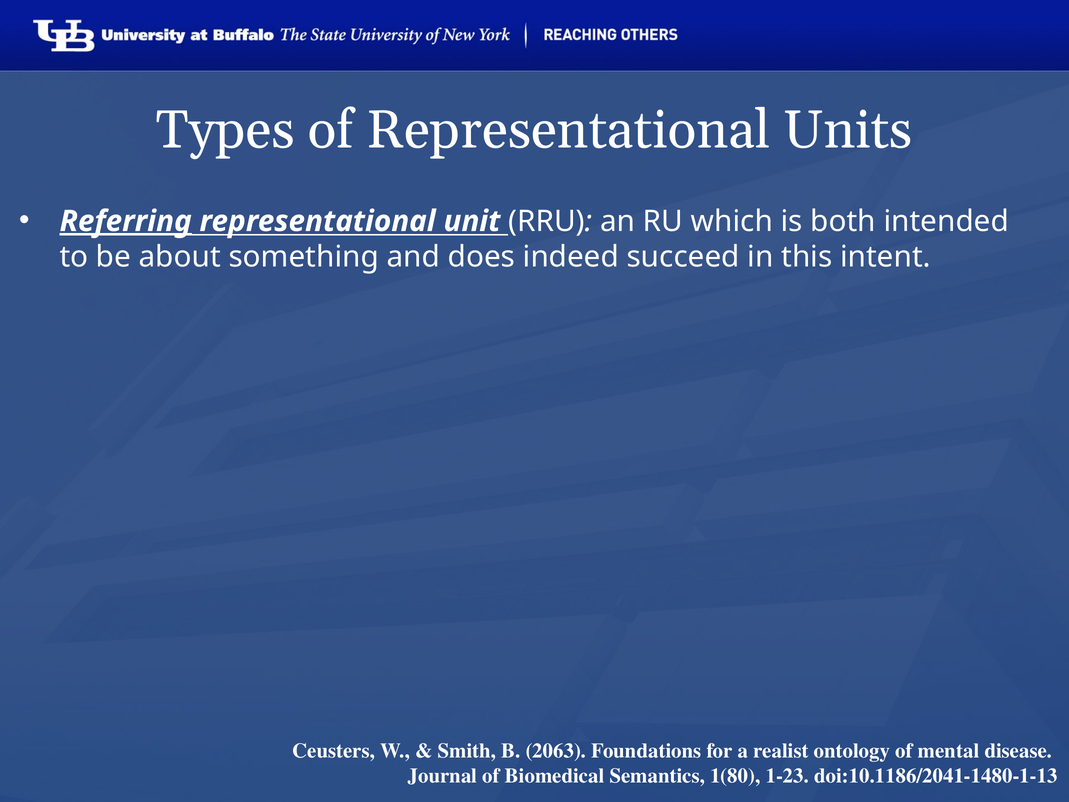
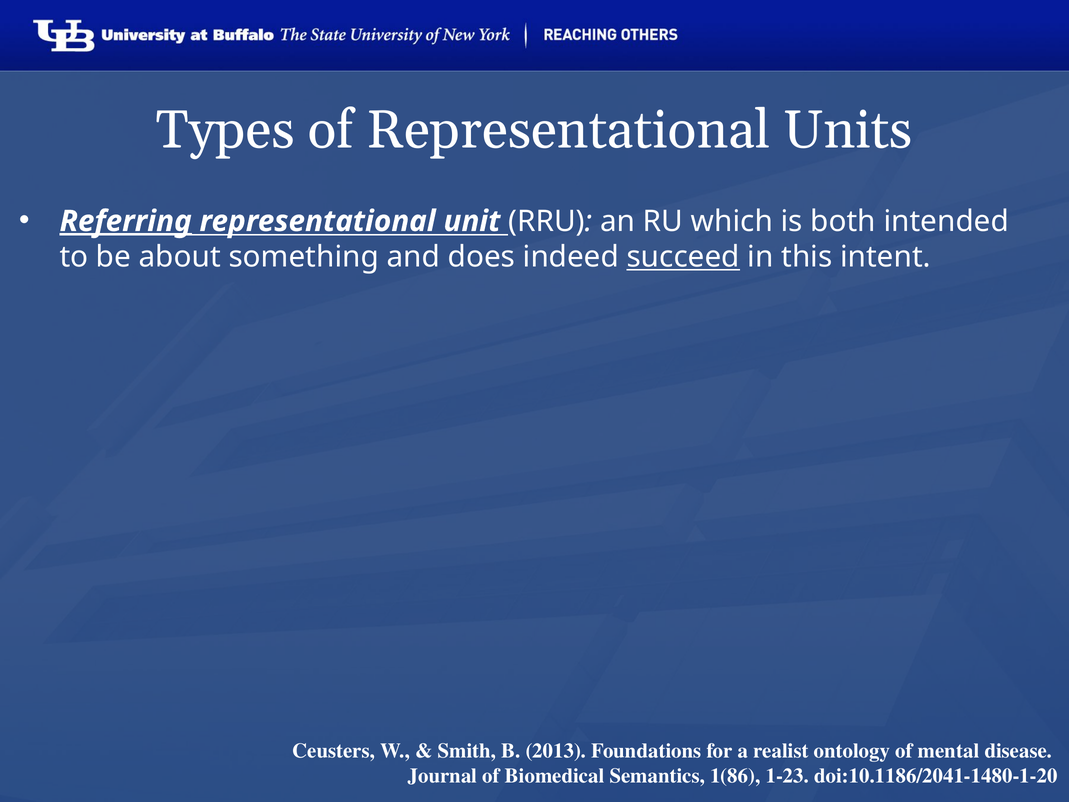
succeed underline: none -> present
2063: 2063 -> 2013
1(80: 1(80 -> 1(86
doi:10.1186/2041-1480-1-13: doi:10.1186/2041-1480-1-13 -> doi:10.1186/2041-1480-1-20
